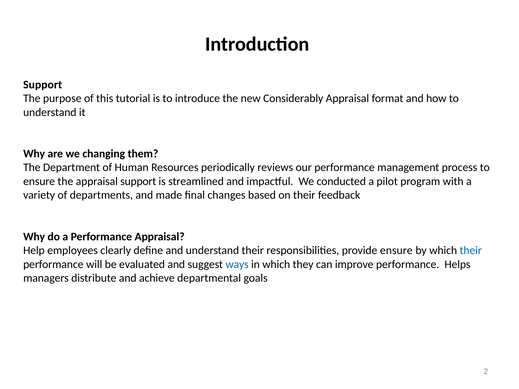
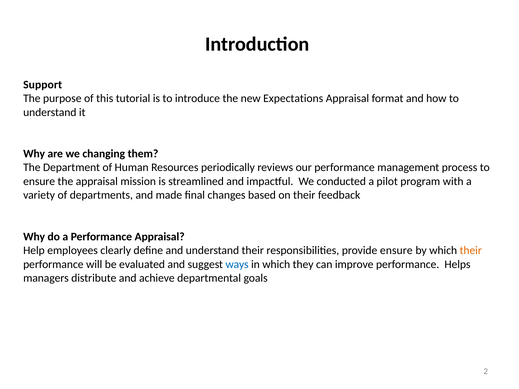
Considerably: Considerably -> Expectations
appraisal support: support -> mission
their at (471, 251) colour: blue -> orange
